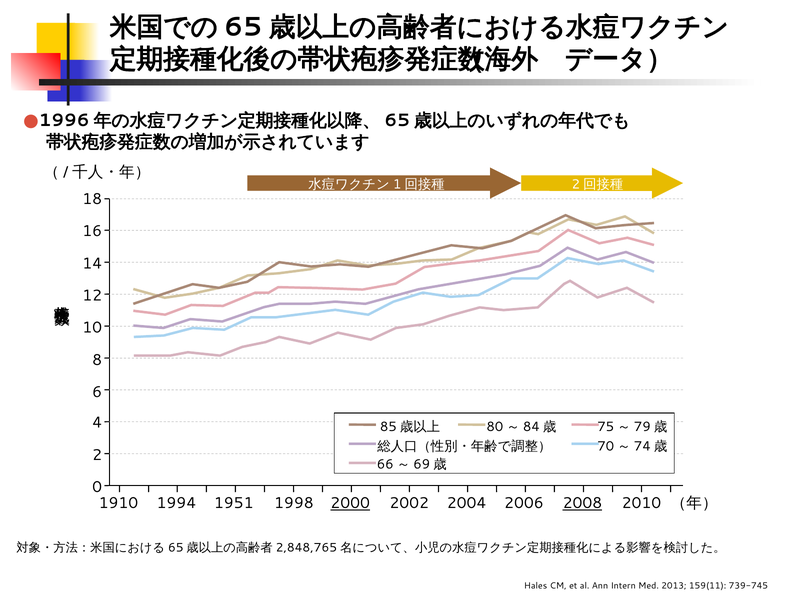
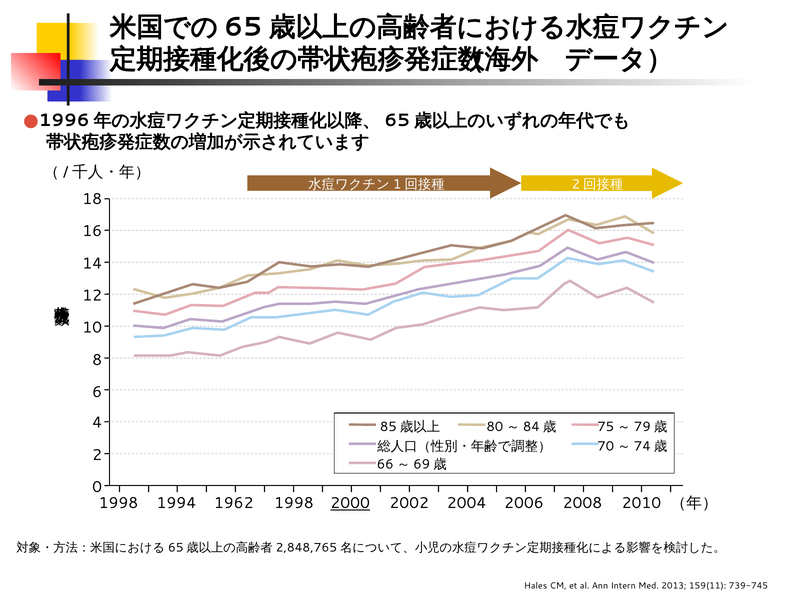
1910 at (118, 504): 1910 -> 1998
1951: 1951 -> 1962
2008 underline: present -> none
